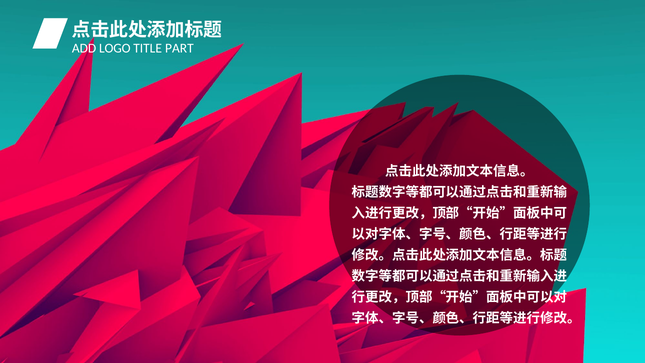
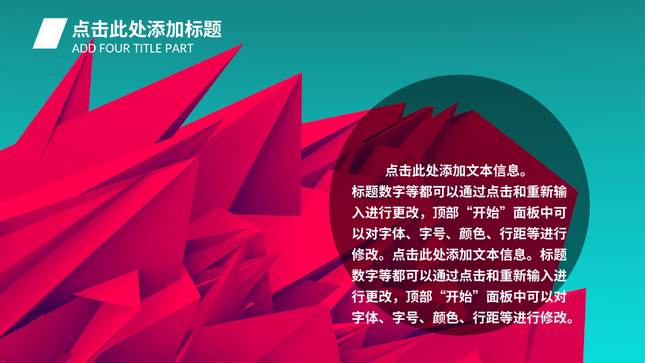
LOGO: LOGO -> FOUR
